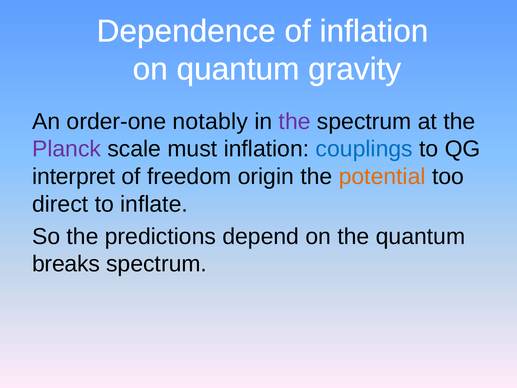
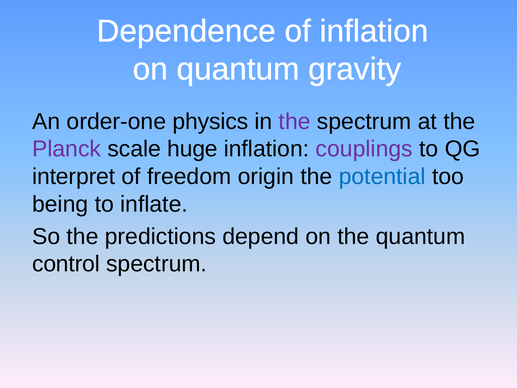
notably: notably -> physics
must: must -> huge
couplings colour: blue -> purple
potential colour: orange -> blue
direct: direct -> being
breaks: breaks -> control
